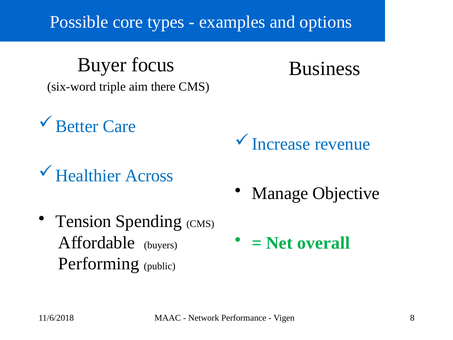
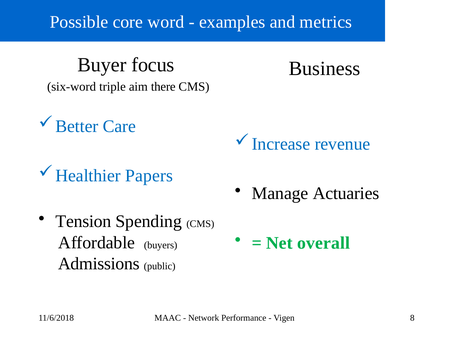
types: types -> word
options: options -> metrics
Across: Across -> Papers
Objective: Objective -> Actuaries
Performing: Performing -> Admissions
